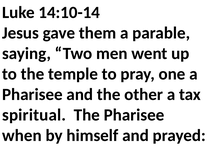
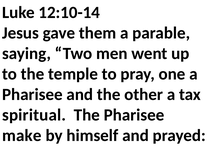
14:10-14: 14:10-14 -> 12:10-14
when: when -> make
